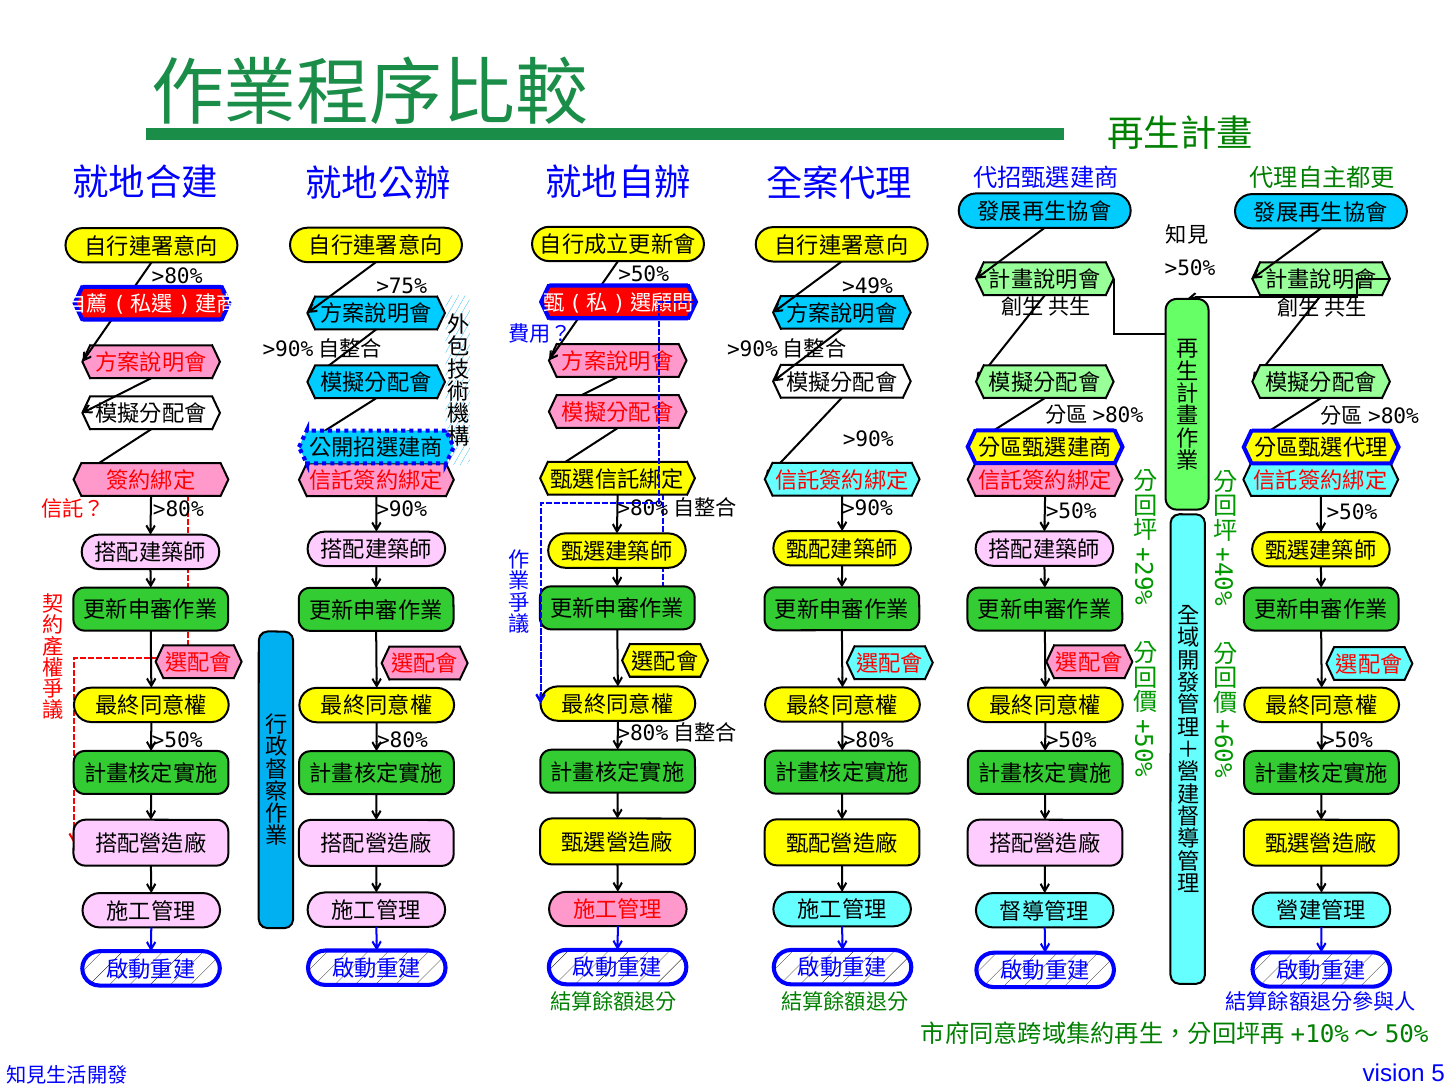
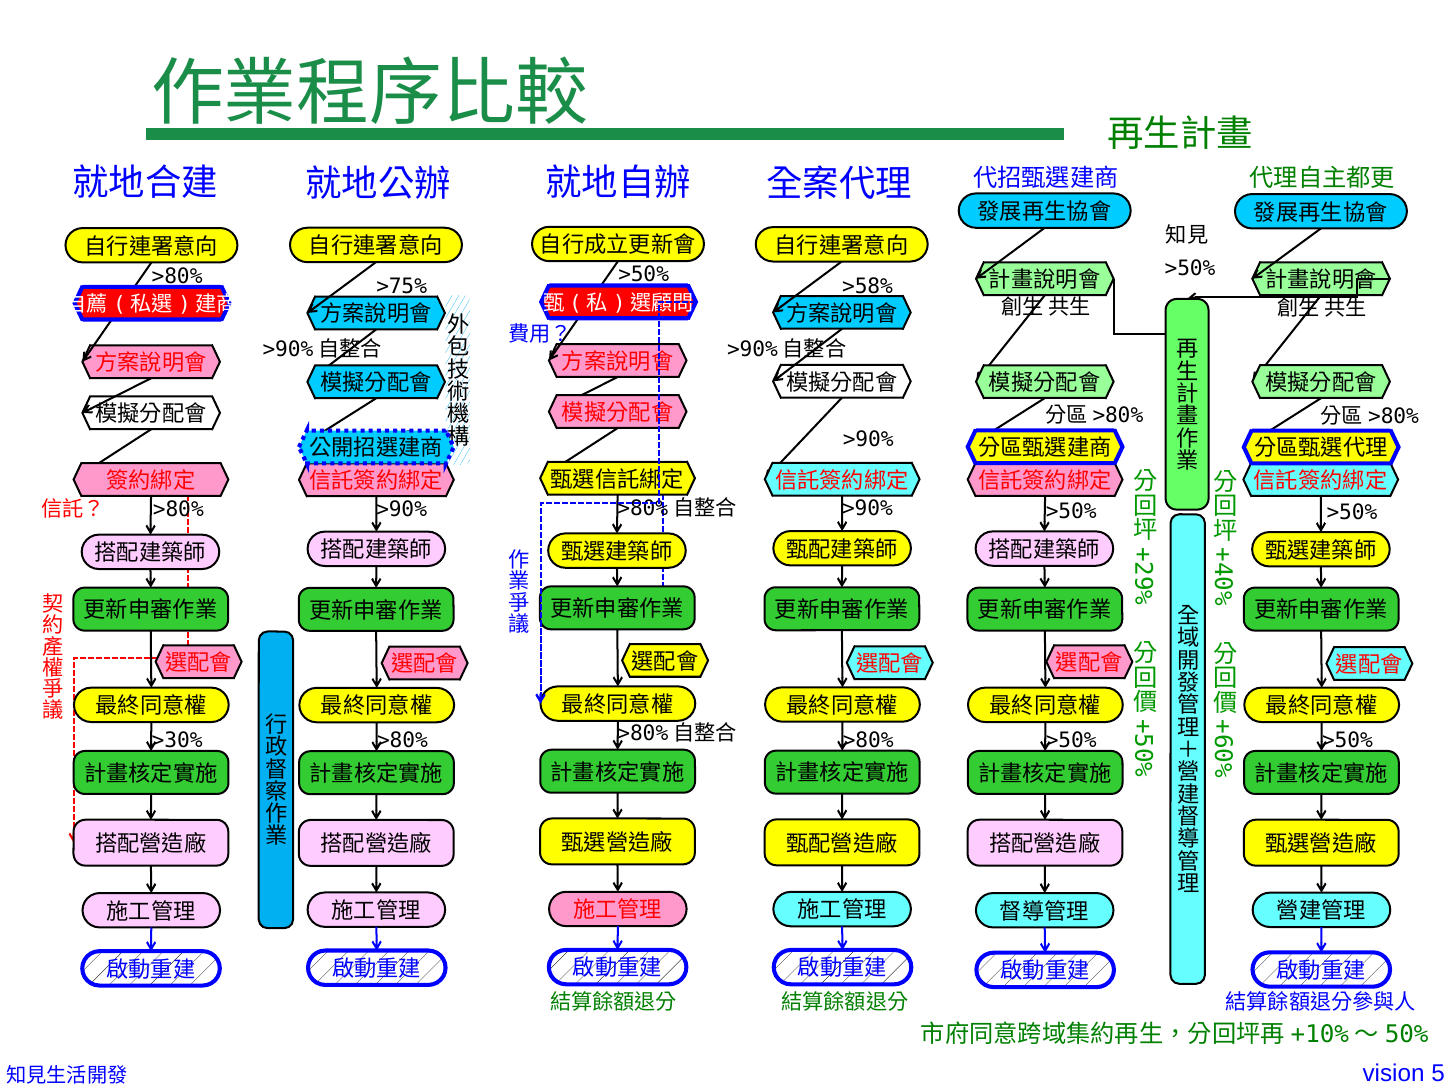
>49%: >49% -> >58%
>50% at (177, 741): >50% -> >30%
